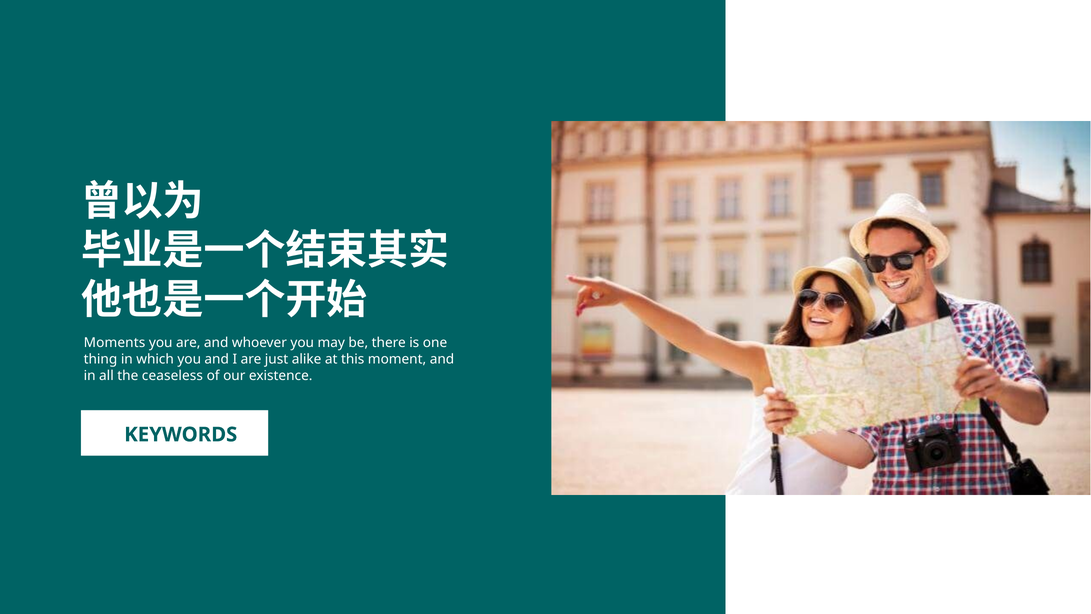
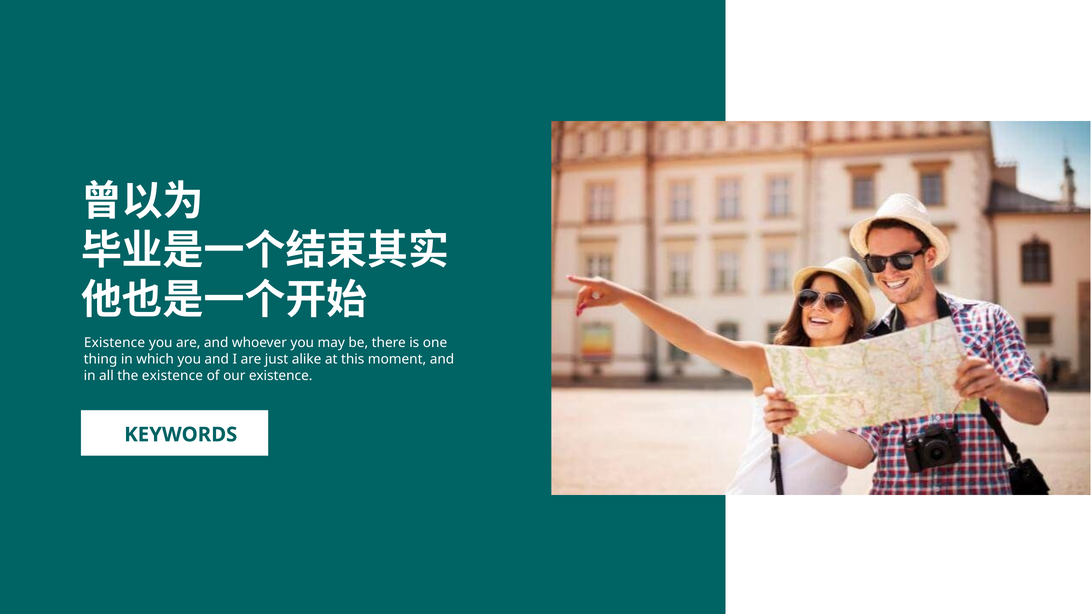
Moments at (115, 343): Moments -> Existence
the ceaseless: ceaseless -> existence
